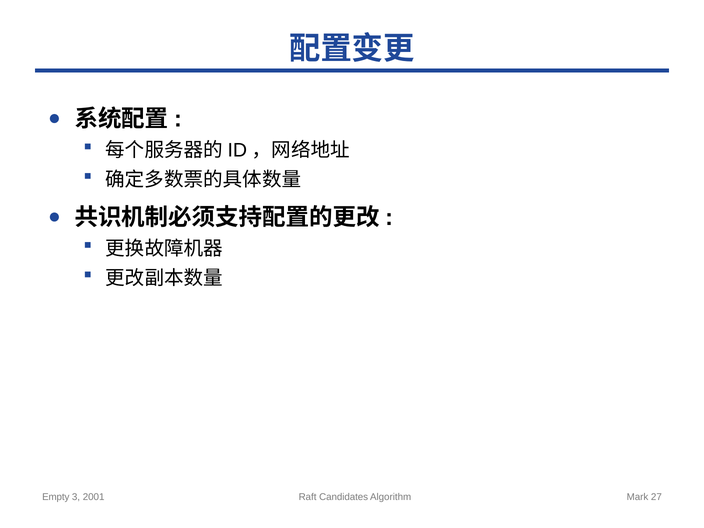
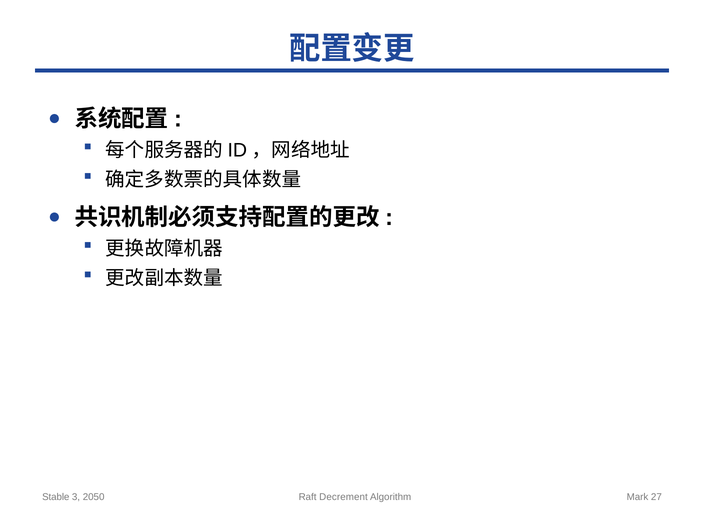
Empty: Empty -> Stable
2001: 2001 -> 2050
Candidates: Candidates -> Decrement
